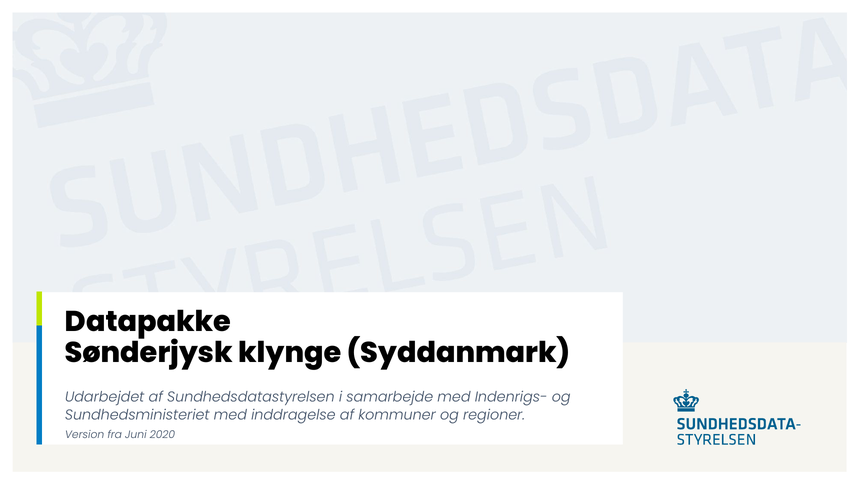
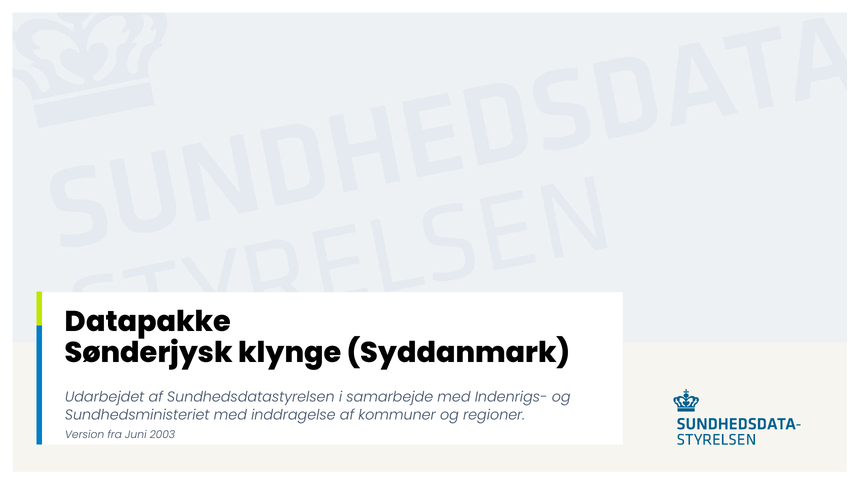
2020: 2020 -> 2003
